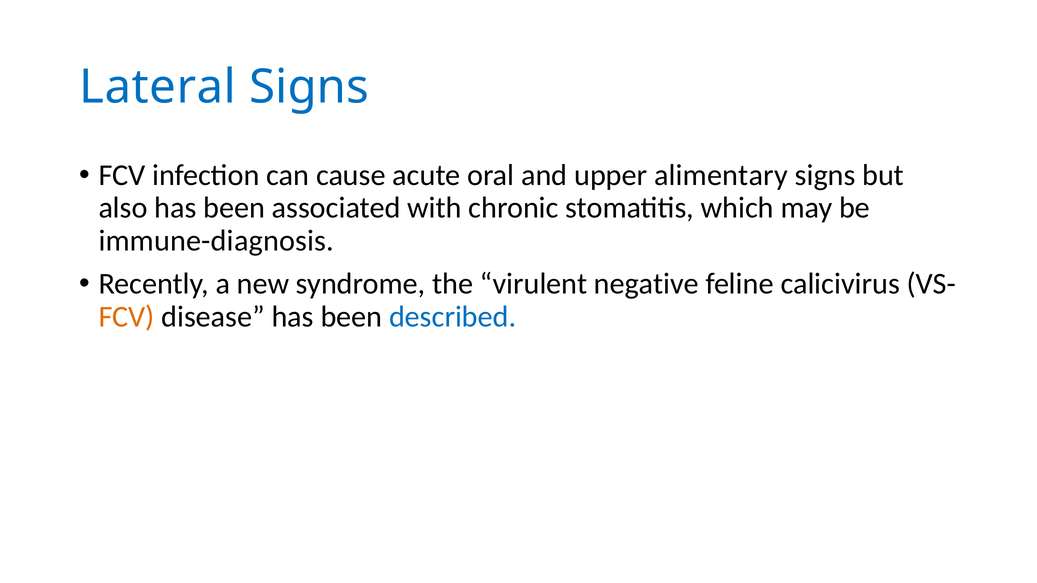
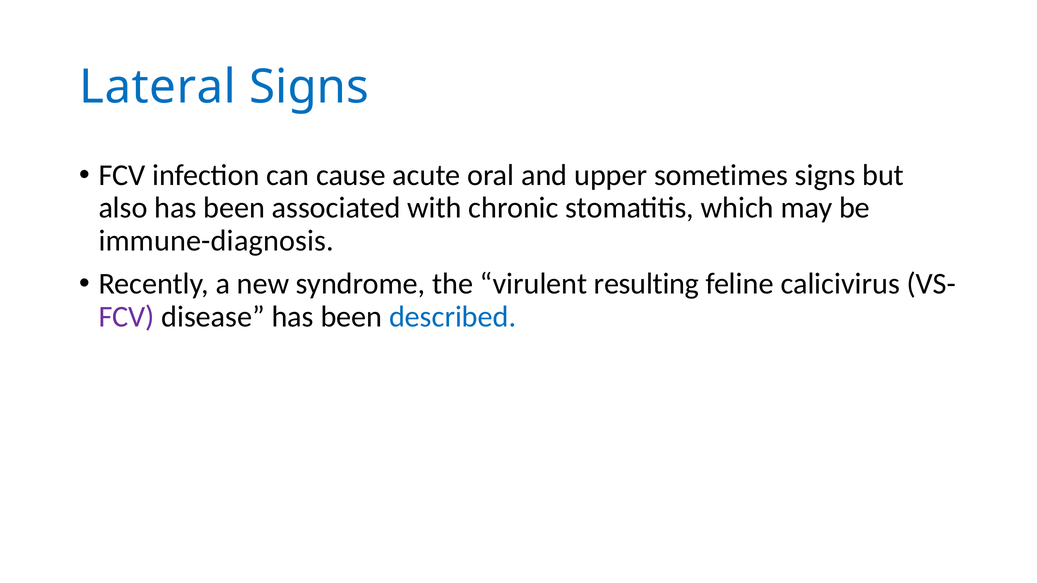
alimentary: alimentary -> sometimes
negative: negative -> resulting
FCV at (127, 317) colour: orange -> purple
